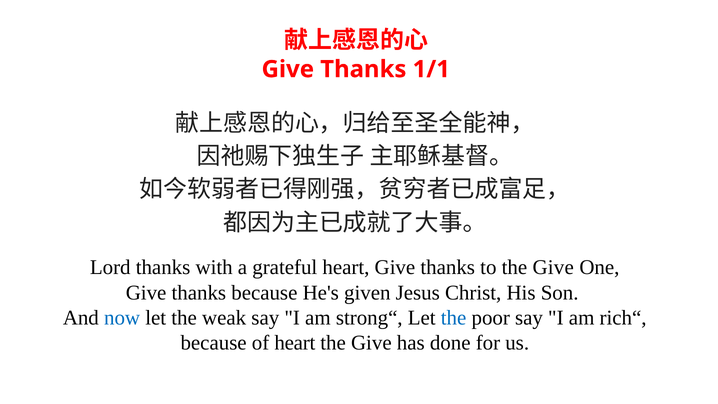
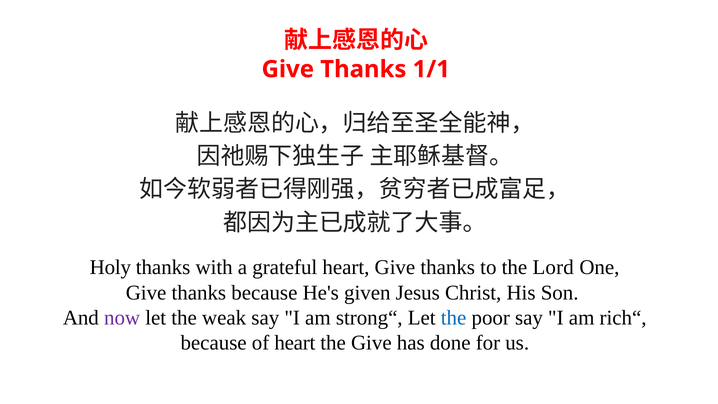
Lord: Lord -> Holy
to the Give: Give -> Lord
now colour: blue -> purple
